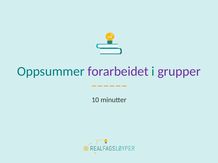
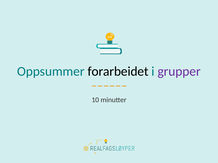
forarbeidet colour: purple -> black
